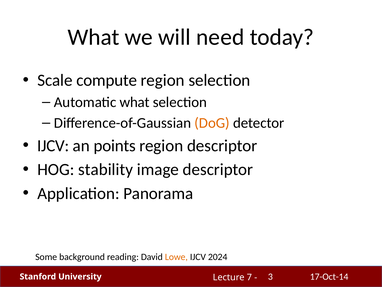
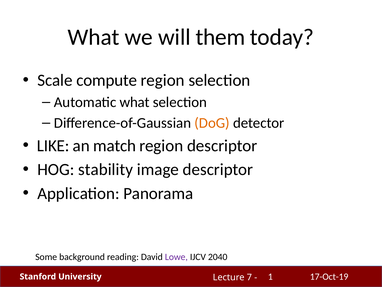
need: need -> them
IJCV at (53, 145): IJCV -> LIKE
points: points -> match
Lowe colour: orange -> purple
2024: 2024 -> 2040
17-Oct-14: 17-Oct-14 -> 17-Oct-19
3: 3 -> 1
